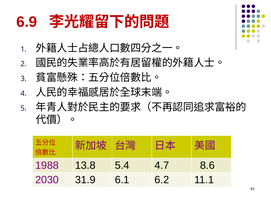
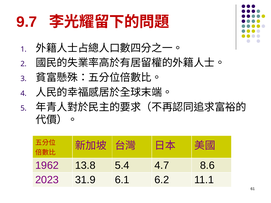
6.9: 6.9 -> 9.7
1988: 1988 -> 1962
2030: 2030 -> 2023
